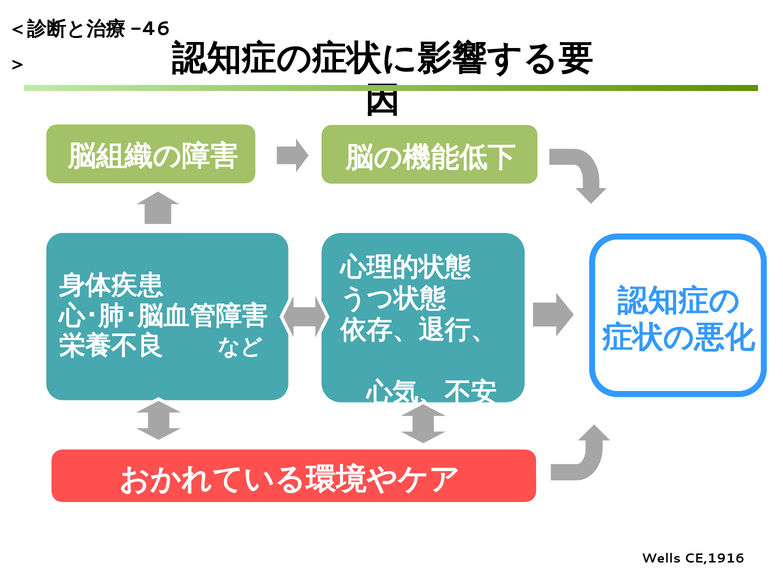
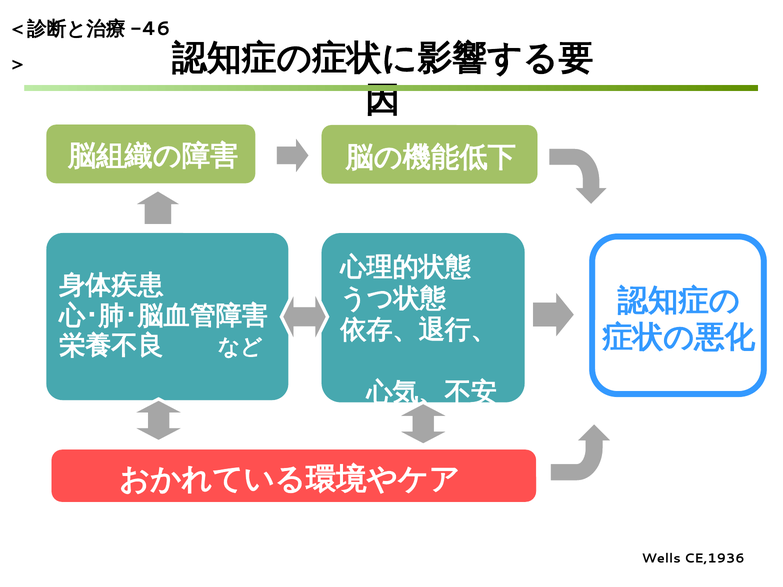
CE,1916: CE,1916 -> CE,1936
